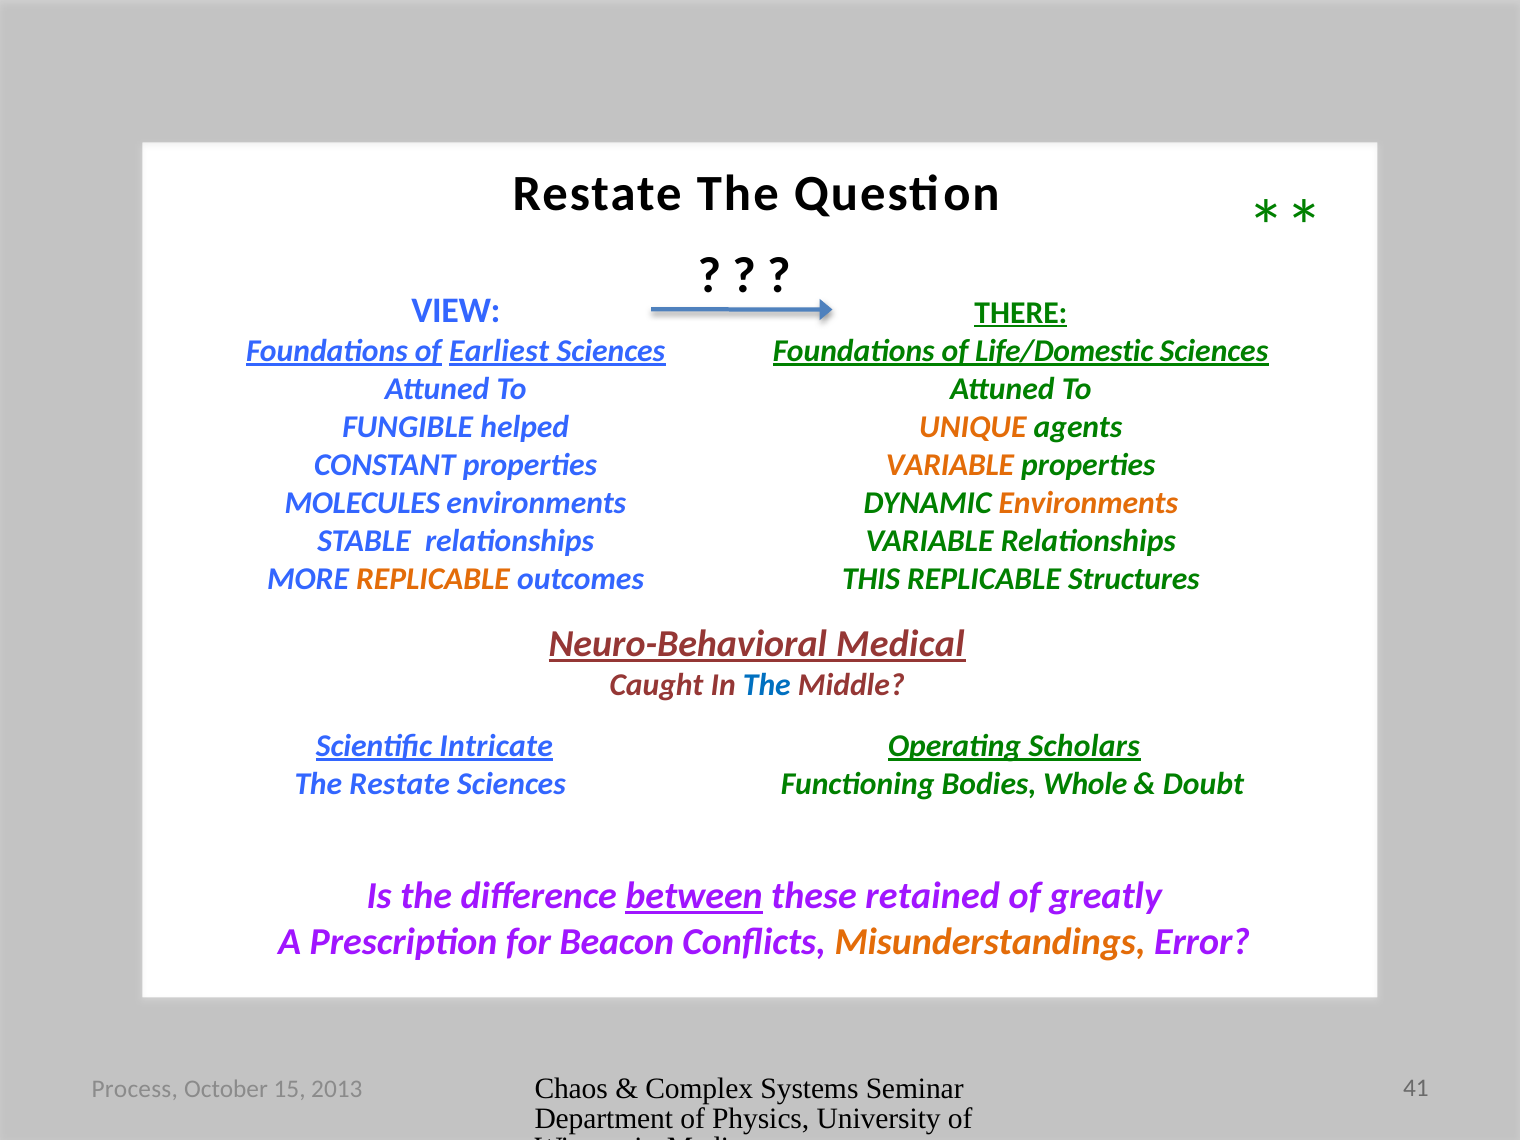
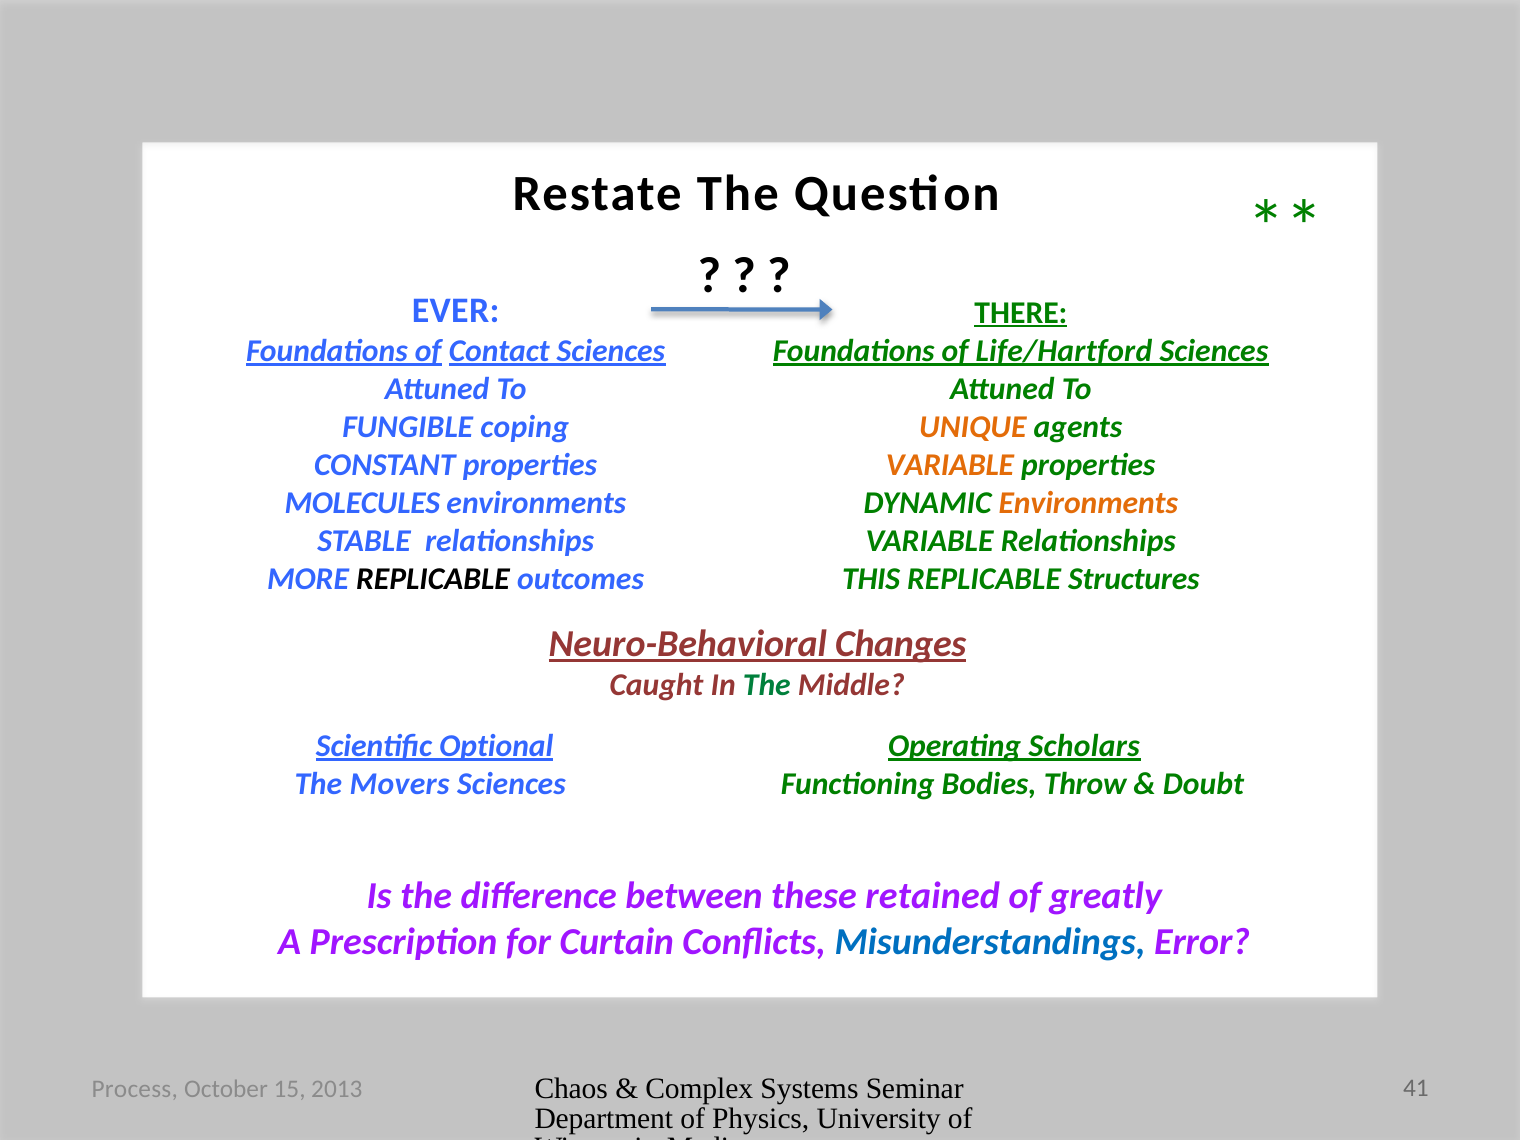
VIEW: VIEW -> EVER
Life/Domestic: Life/Domestic -> Life/Hartford
Earliest: Earliest -> Contact
helped: helped -> coping
REPLICABLE at (433, 579) colour: orange -> black
Medical: Medical -> Changes
The at (767, 685) colour: blue -> green
Intricate: Intricate -> Optional
The Restate: Restate -> Movers
Whole: Whole -> Throw
between underline: present -> none
Beacon: Beacon -> Curtain
Misunderstandings colour: orange -> blue
